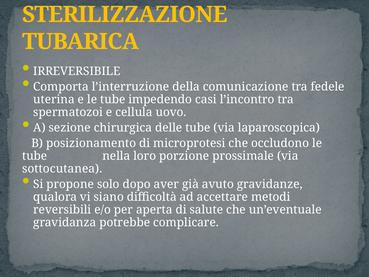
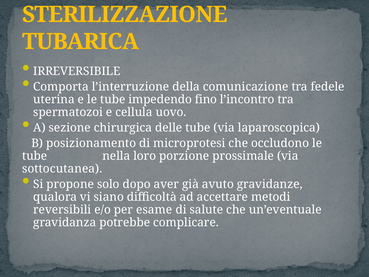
casi: casi -> fino
aperta: aperta -> esame
